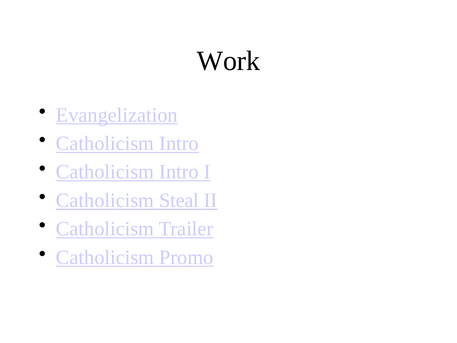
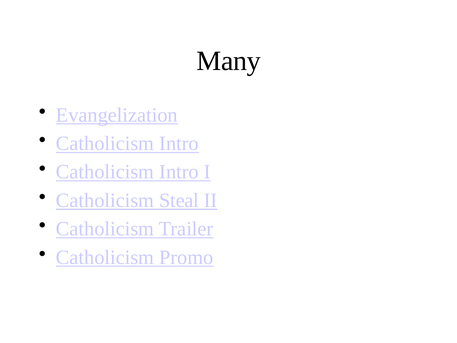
Work: Work -> Many
